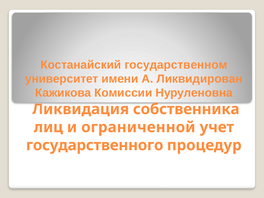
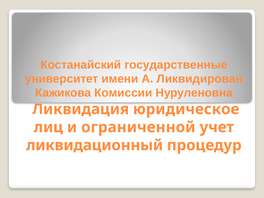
государственном: государственном -> государственные
собственника: собственника -> юридическое
государственного: государственного -> ликвидационный
